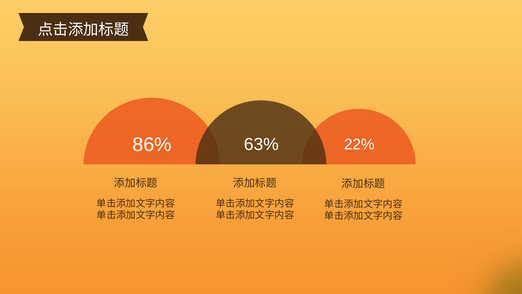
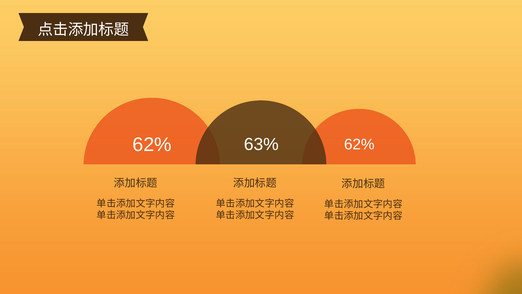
86% at (152, 145): 86% -> 62%
63% 22%: 22% -> 62%
